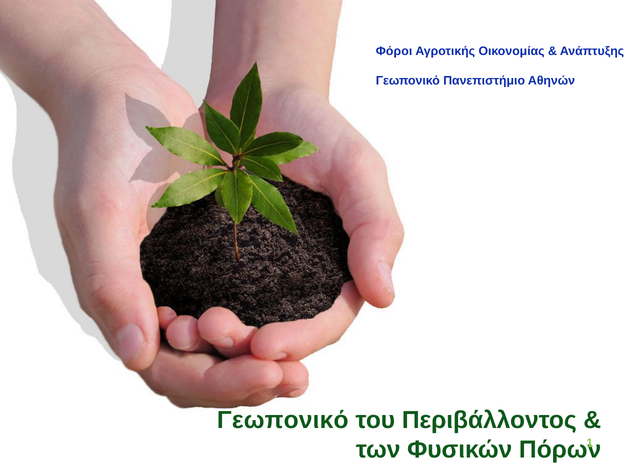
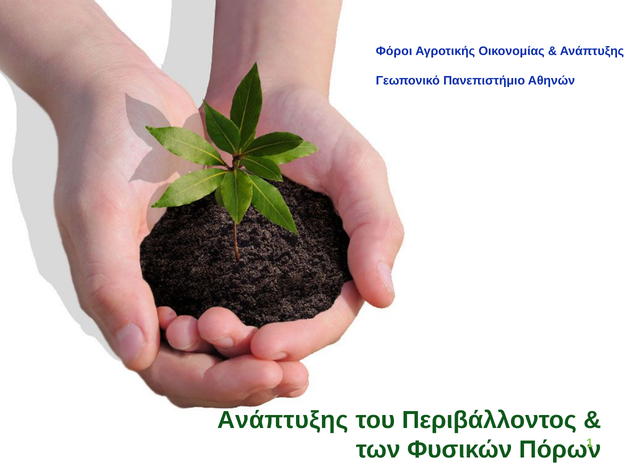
Γεωπονικό at (283, 419): Γεωπονικό -> Ανάπτυξης
